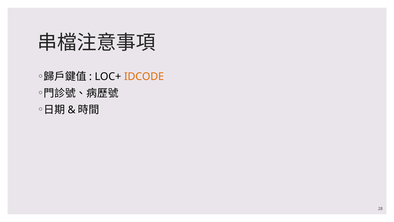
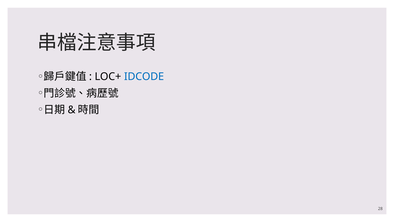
IDCODE colour: orange -> blue
